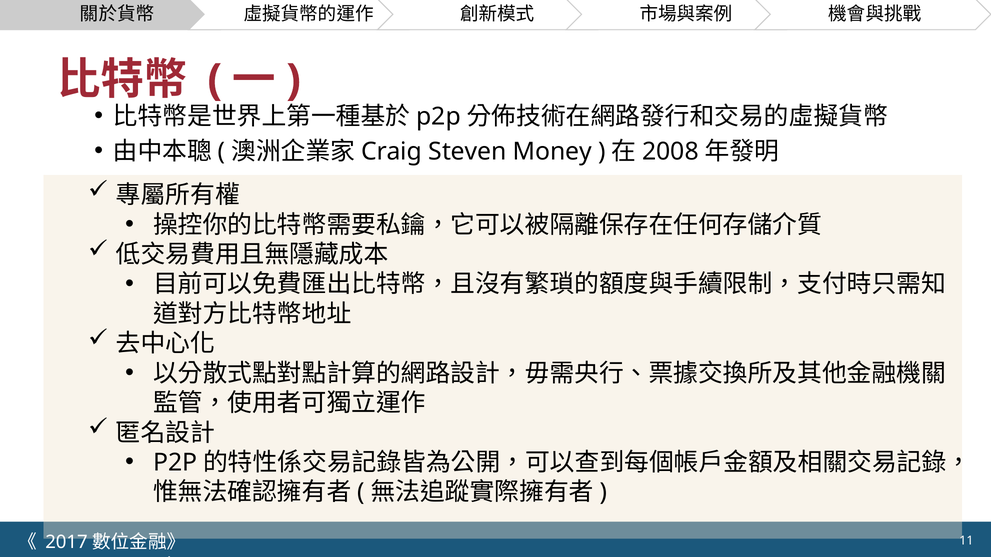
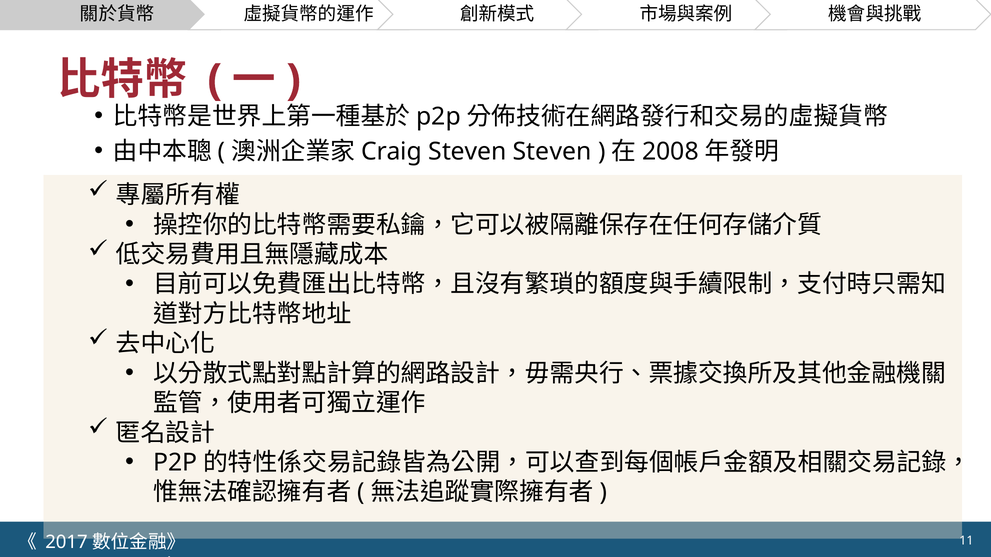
Steven Money: Money -> Steven
